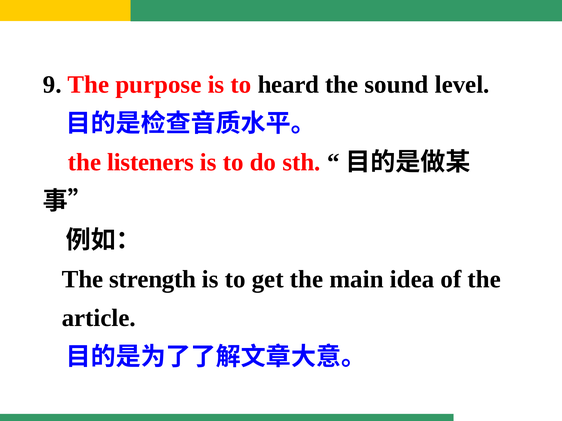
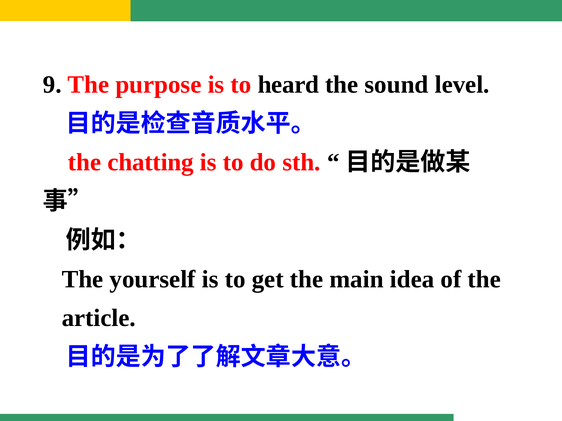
listeners: listeners -> chatting
strength: strength -> yourself
